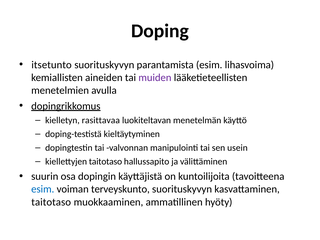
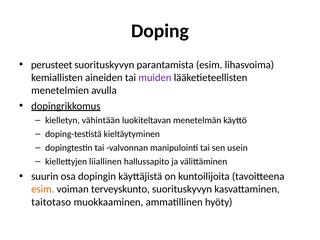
itsetunto: itsetunto -> perusteet
rasittavaa: rasittavaa -> vähintään
kiellettyjen taitotaso: taitotaso -> liiallinen
esim at (43, 189) colour: blue -> orange
